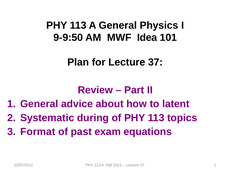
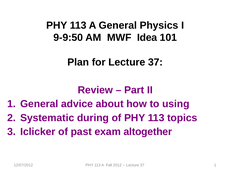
latent: latent -> using
Format: Format -> Iclicker
equations: equations -> altogether
